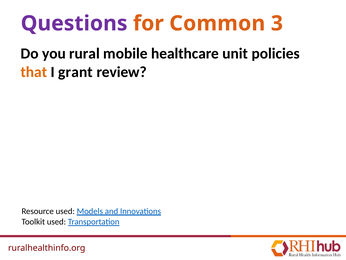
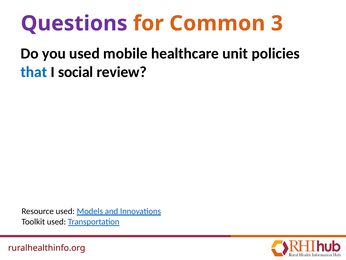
you rural: rural -> used
that colour: orange -> blue
grant: grant -> social
